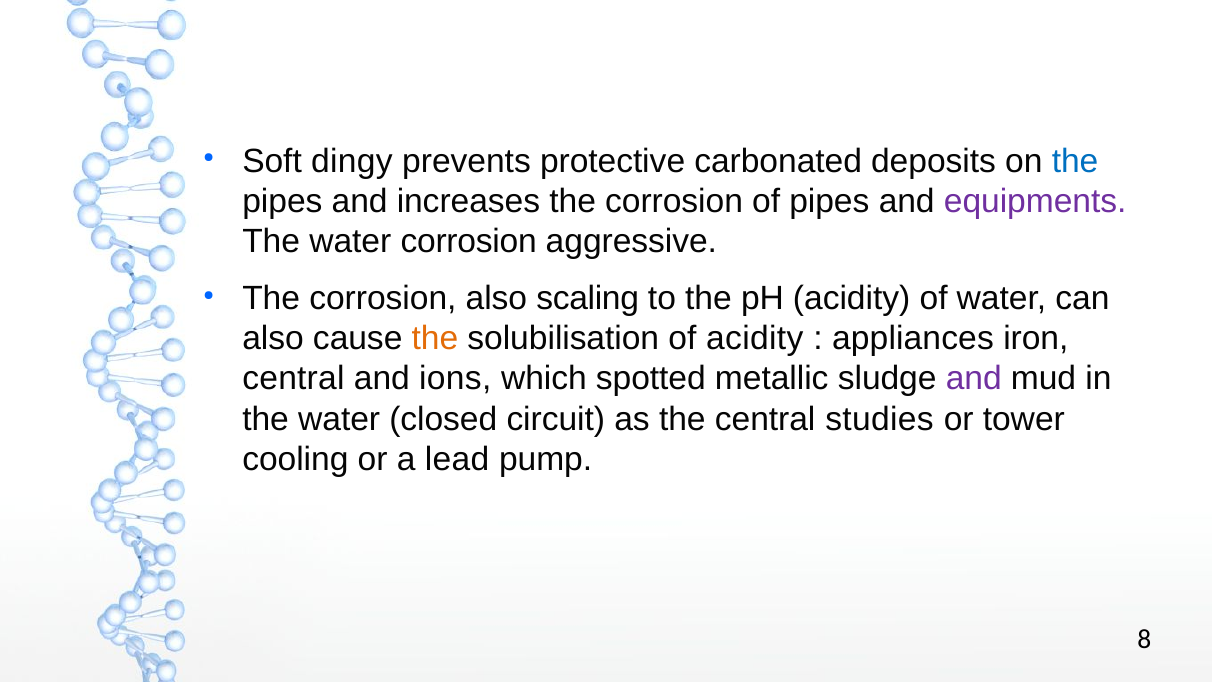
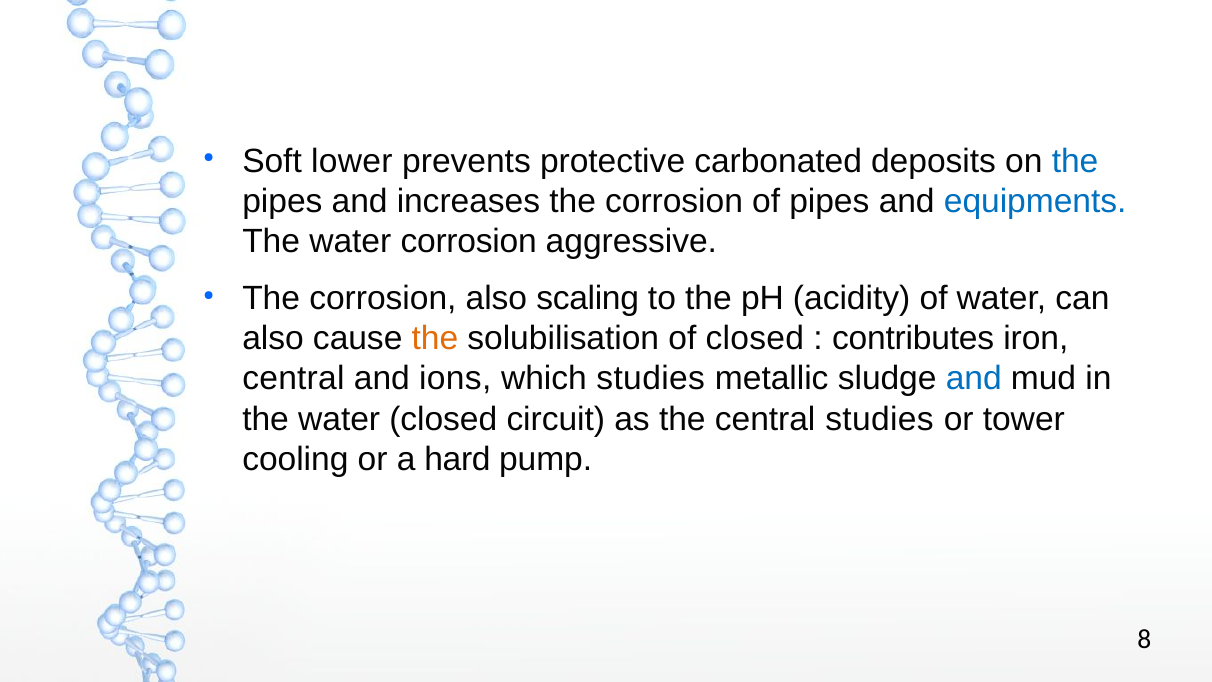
dingy: dingy -> lower
equipments colour: purple -> blue
of acidity: acidity -> closed
appliances: appliances -> contributes
which spotted: spotted -> studies
and at (974, 379) colour: purple -> blue
lead: lead -> hard
